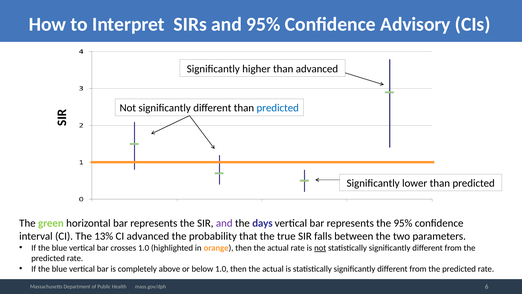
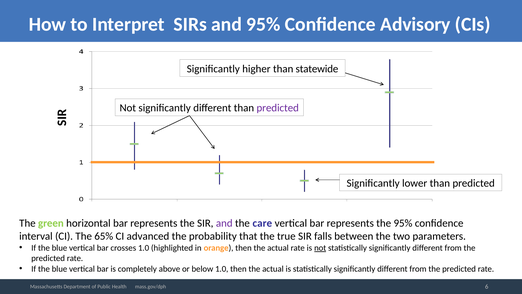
than advanced: advanced -> statewide
predicted at (278, 108) colour: blue -> purple
days: days -> care
13%: 13% -> 65%
